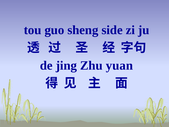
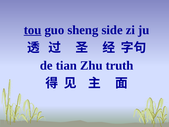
tou underline: none -> present
jing: jing -> tian
yuan: yuan -> truth
